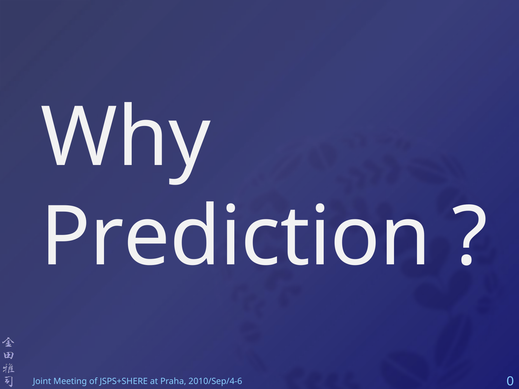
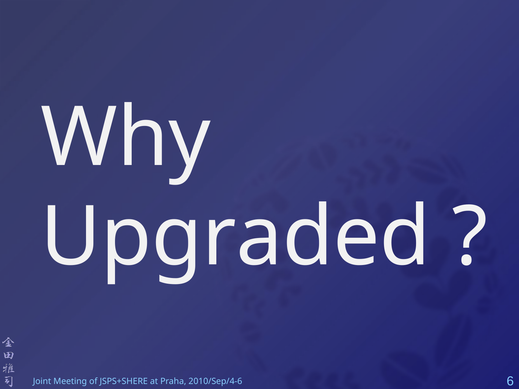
Prediction: Prediction -> Upgraded
0: 0 -> 6
